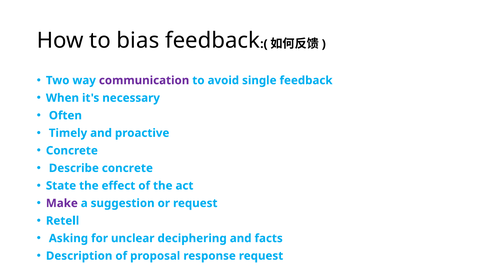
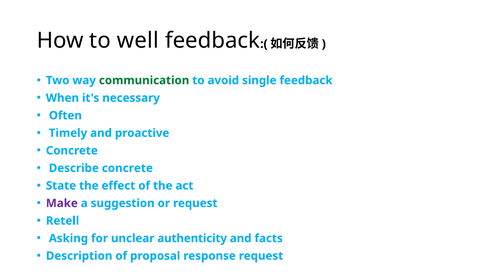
bias: bias -> well
communication colour: purple -> green
deciphering: deciphering -> authenticity
